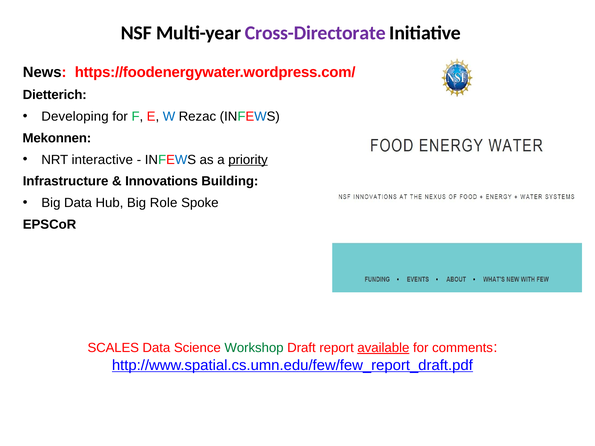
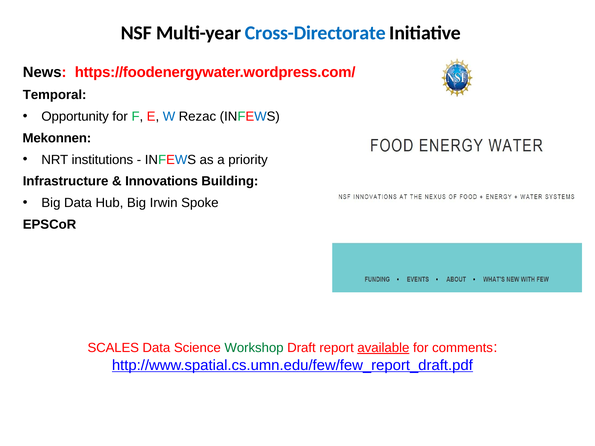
Cross-Directorate colour: purple -> blue
Dietterich: Dietterich -> Temporal
Developing: Developing -> Opportunity
interactive: interactive -> institutions
priority underline: present -> none
Role: Role -> Irwin
